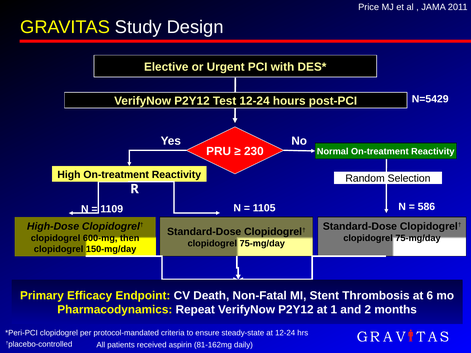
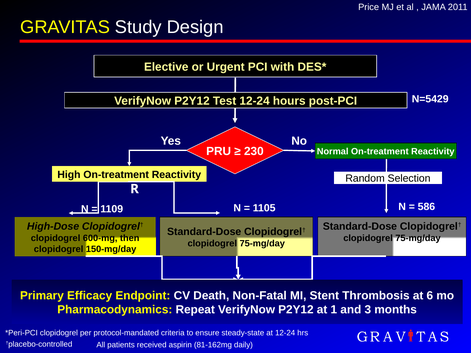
2: 2 -> 3
